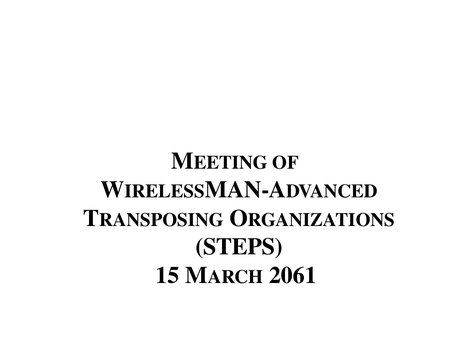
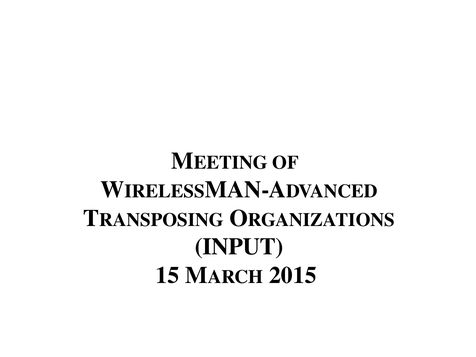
STEPS: STEPS -> INPUT
2061: 2061 -> 2015
